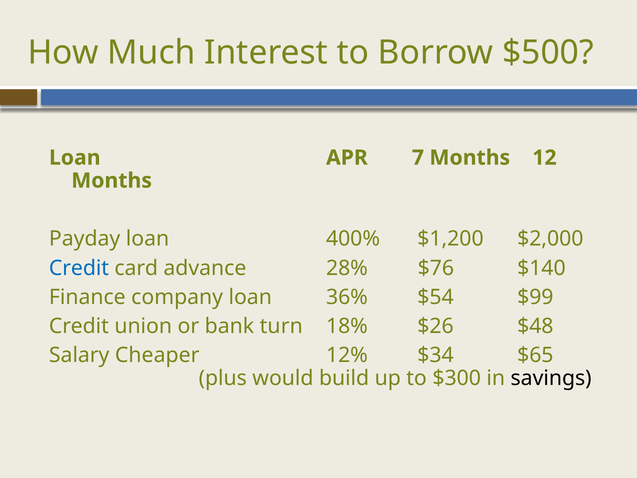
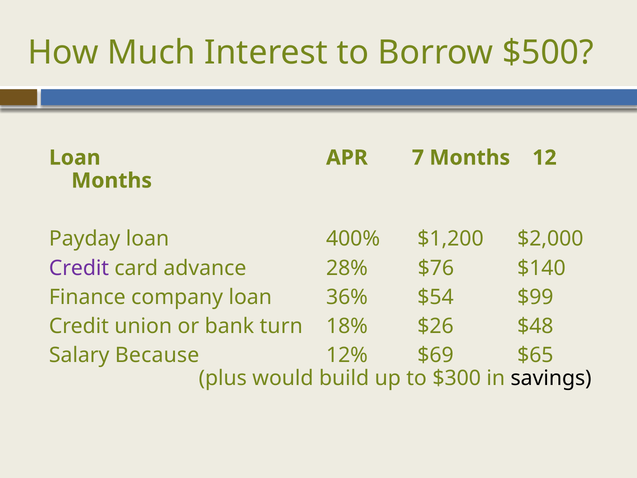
Credit at (79, 268) colour: blue -> purple
Cheaper: Cheaper -> Because
$34: $34 -> $69
